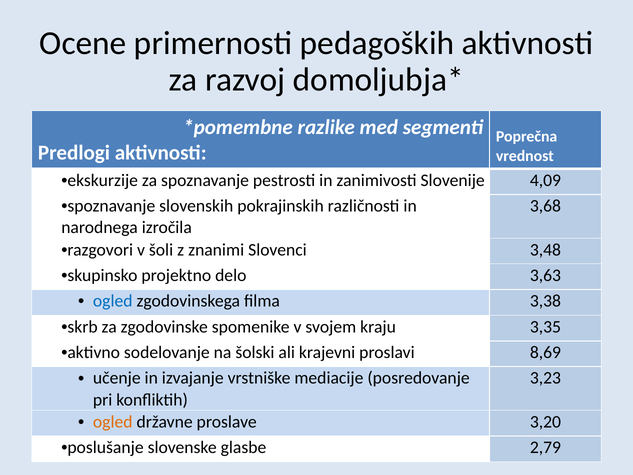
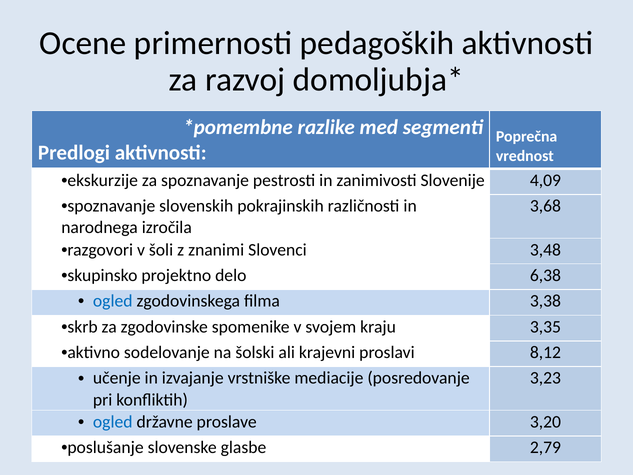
3,63: 3,63 -> 6,38
8,69: 8,69 -> 8,12
ogled at (113, 422) colour: orange -> blue
